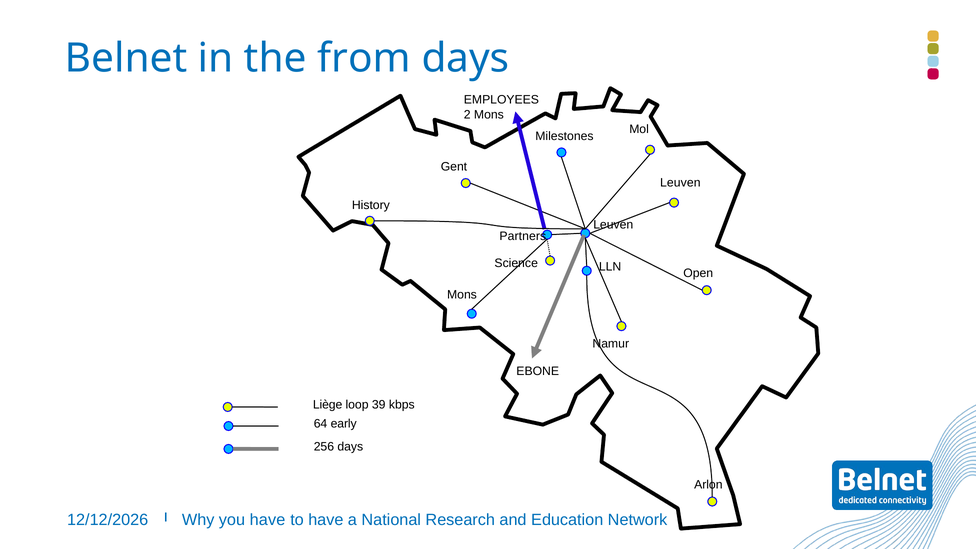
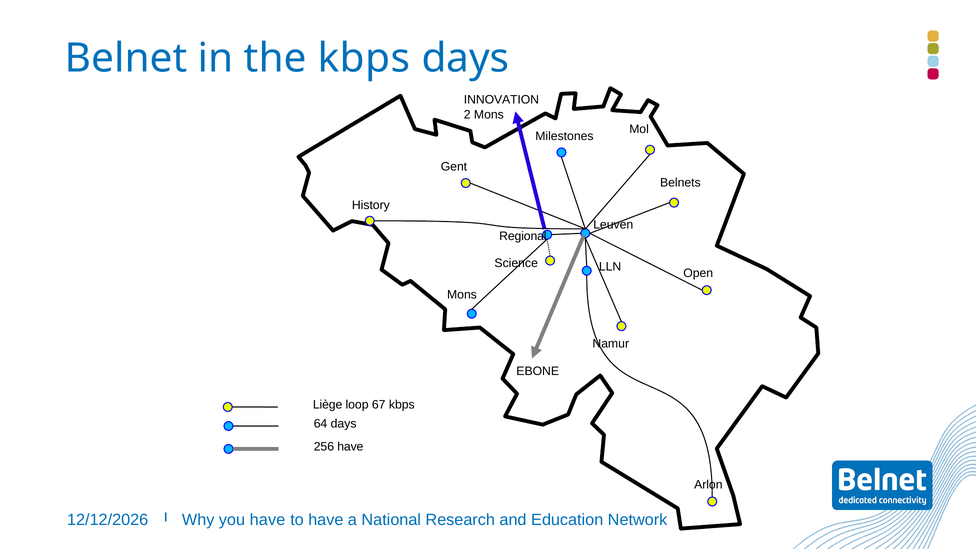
the from: from -> kbps
EMPLOYEES: EMPLOYEES -> INNOVATION
Leuven at (680, 183): Leuven -> Belnets
Partners: Partners -> Regional
39: 39 -> 67
64 early: early -> days
256 days: days -> have
